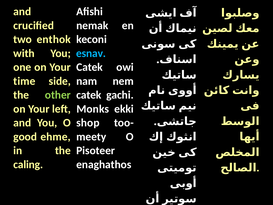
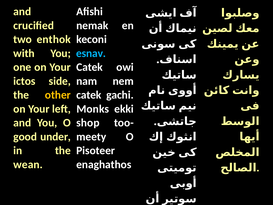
time: time -> ictos
other colour: light green -> yellow
ehme: ehme -> under
caling: caling -> wean
